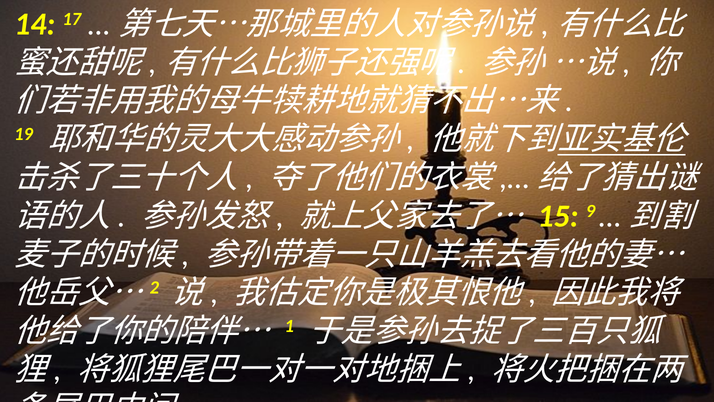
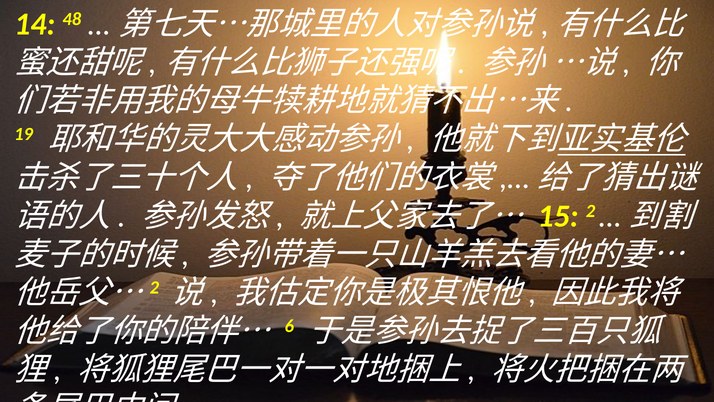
17: 17 -> 48
9: 9 -> 2
1: 1 -> 6
